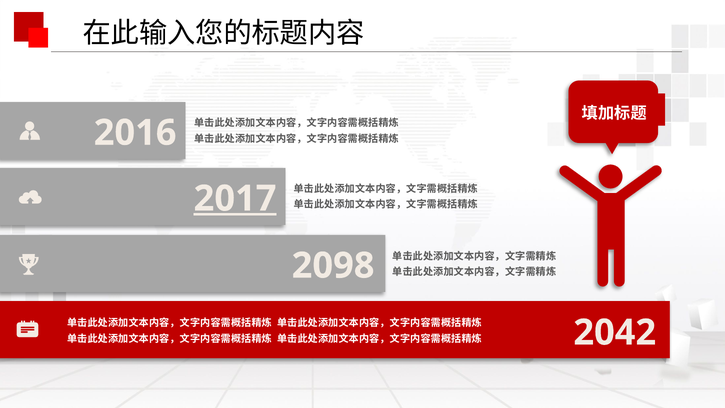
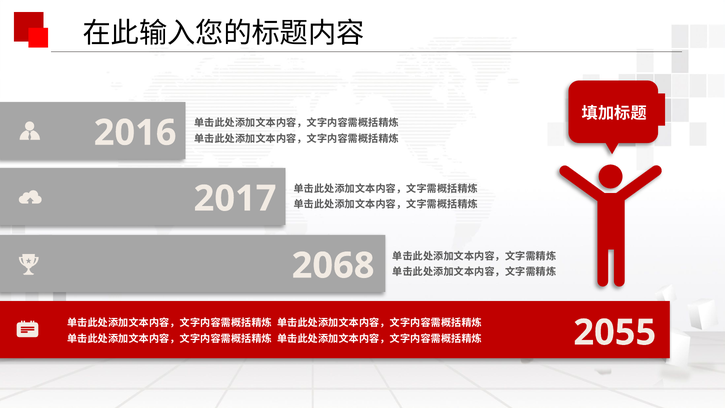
2017 underline: present -> none
2098: 2098 -> 2068
2042: 2042 -> 2055
